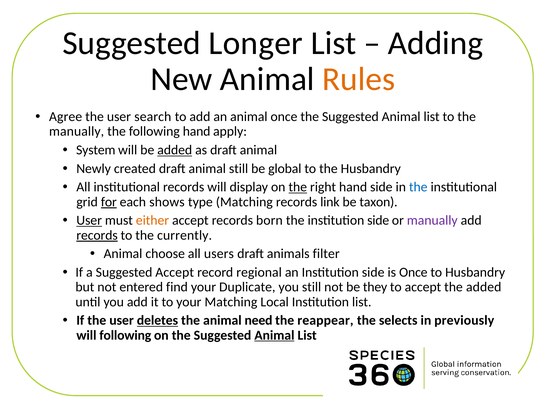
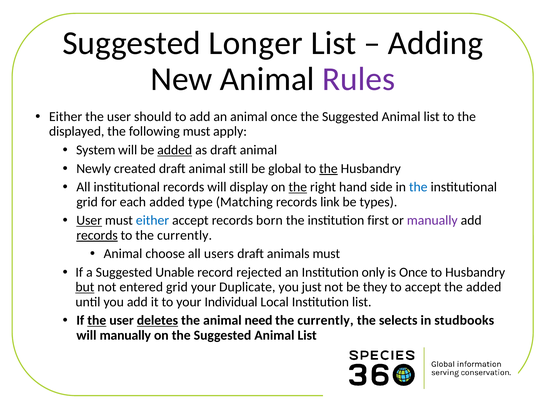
Rules colour: orange -> purple
Agree at (66, 117): Agree -> Either
search: search -> should
manually at (77, 131): manually -> displayed
following hand: hand -> must
the at (328, 168) underline: none -> present
for underline: present -> none
each shows: shows -> added
taxon: taxon -> types
either at (152, 220) colour: orange -> blue
the institution side: side -> first
animals filter: filter -> must
Suggested Accept: Accept -> Unable
regional: regional -> rejected
an Institution side: side -> only
but underline: none -> present
entered find: find -> grid
you still: still -> just
your Matching: Matching -> Individual
the at (97, 320) underline: none -> present
reappear at (325, 320): reappear -> currently
previously: previously -> studbooks
will following: following -> manually
Animal at (274, 335) underline: present -> none
